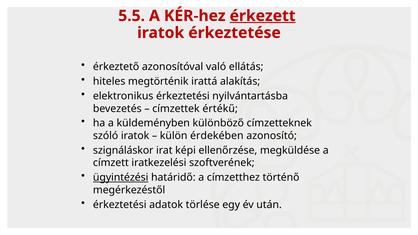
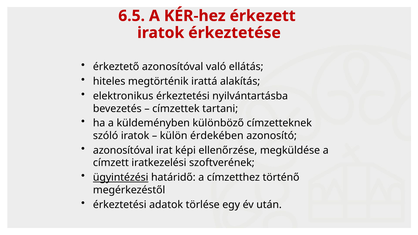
5.5: 5.5 -> 6.5
érkezett underline: present -> none
értékű: értékű -> tartani
szignáláskor at (123, 150): szignáláskor -> azonosítóval
